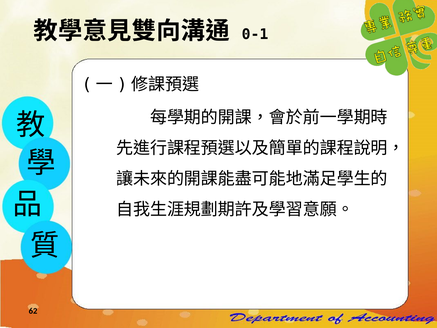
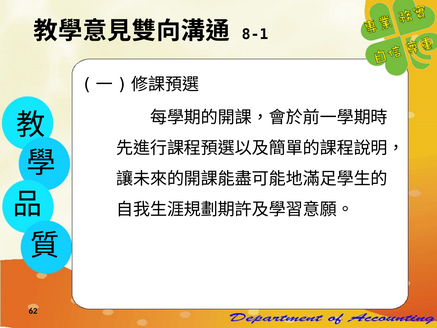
0-1: 0-1 -> 8-1
